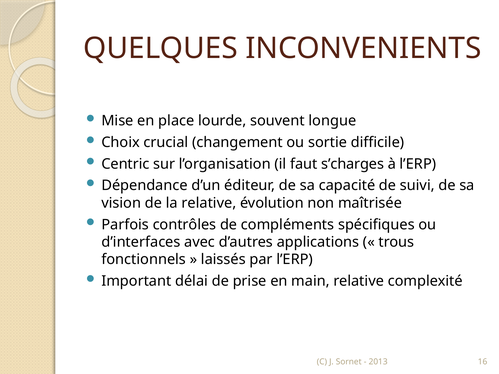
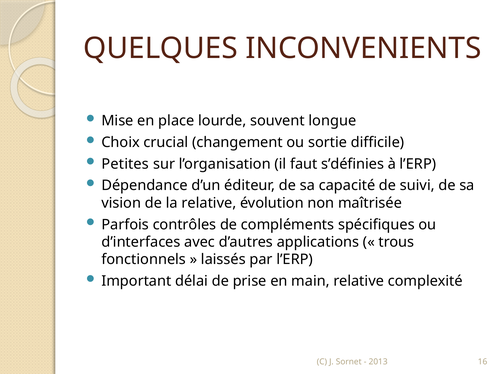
Centric: Centric -> Petites
s’charges: s’charges -> s’définies
